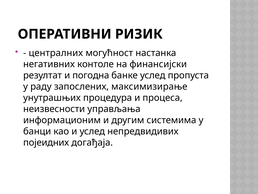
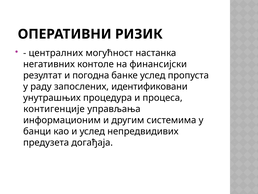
максимизирање: максимизирање -> идентификовани
неизвесности: неизвесности -> контигенције
појеидних: појеидних -> предузета
